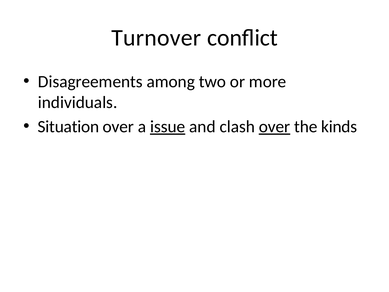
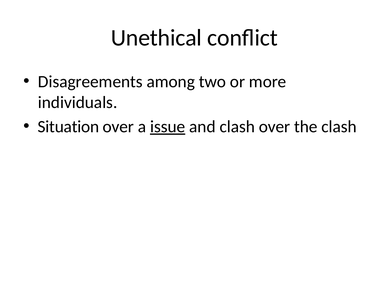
Turnover: Turnover -> Unethical
over at (274, 127) underline: present -> none
the kinds: kinds -> clash
